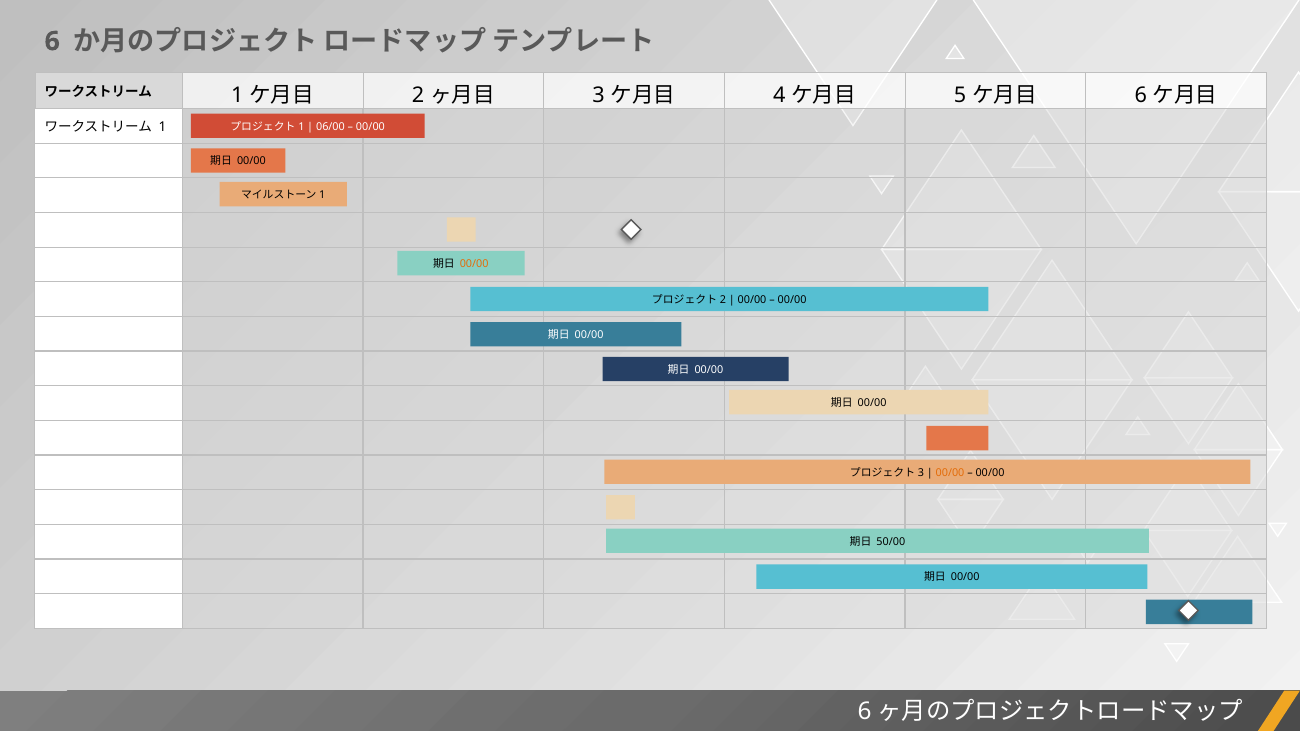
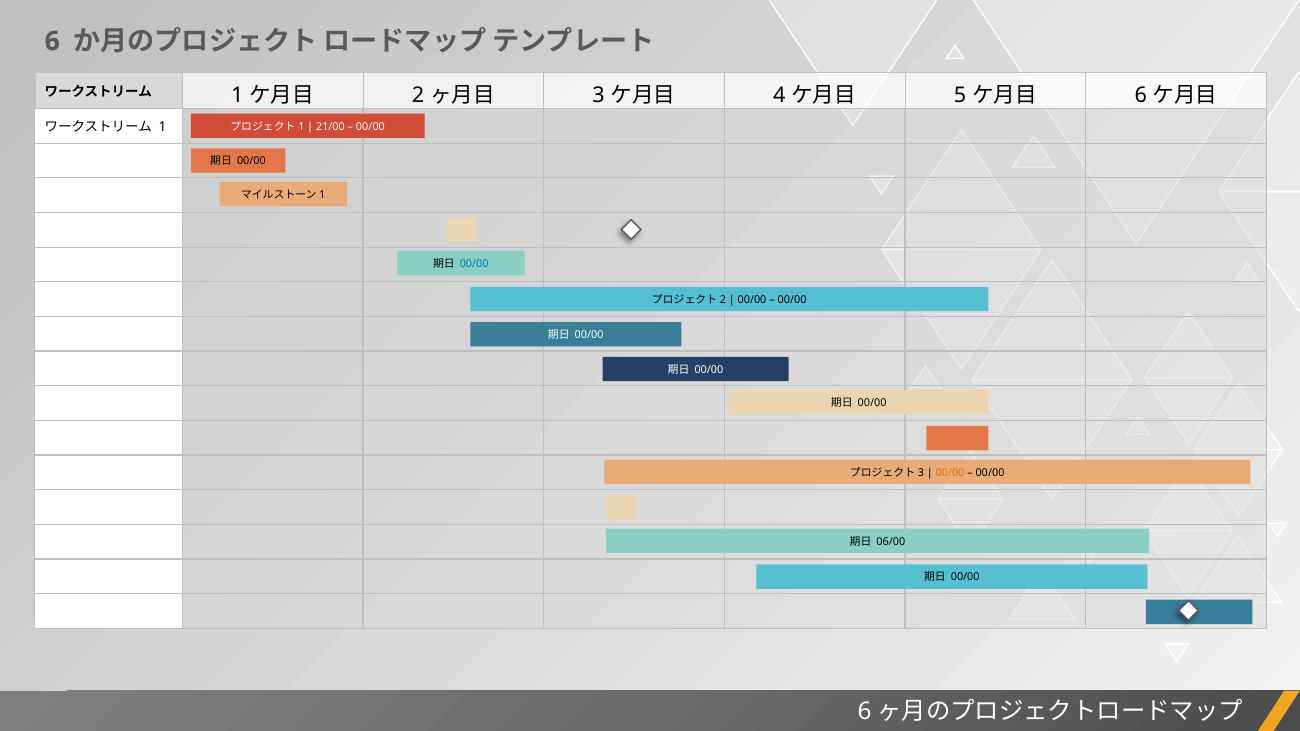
06/00: 06/00 -> 21/00
00/00 at (474, 264) colour: orange -> blue
50/00: 50/00 -> 06/00
